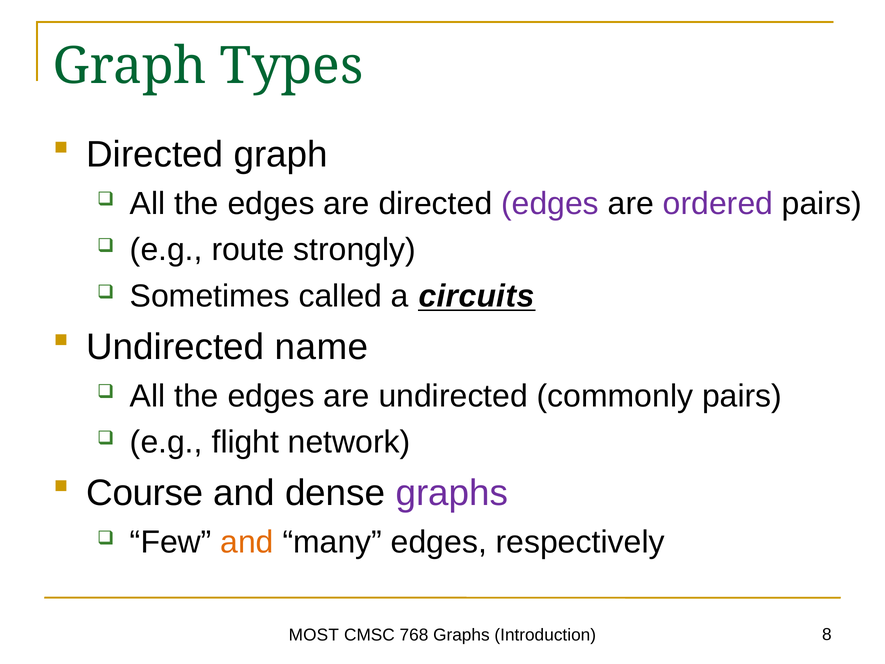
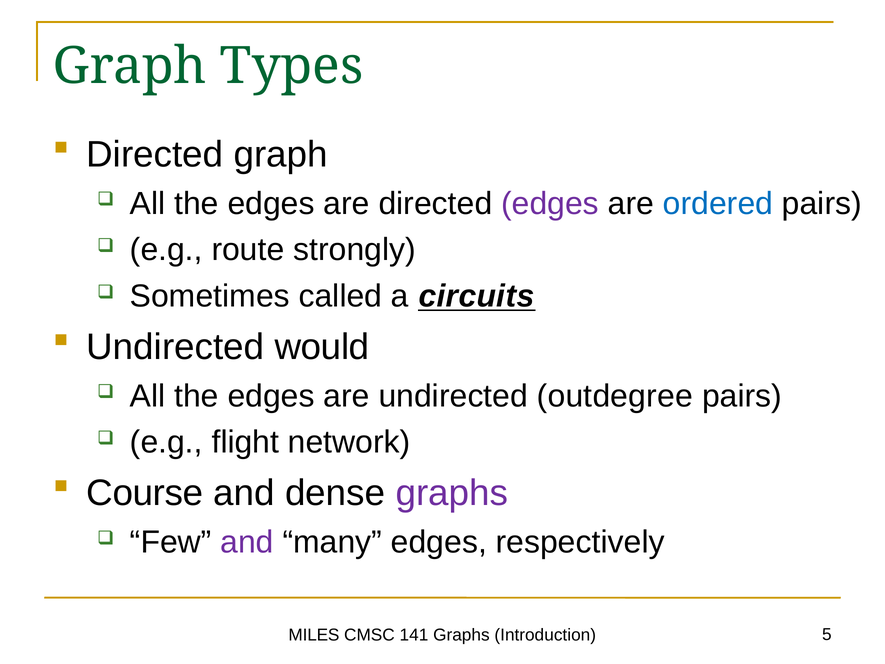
ordered colour: purple -> blue
name: name -> would
commonly: commonly -> outdegree
and at (247, 542) colour: orange -> purple
MOST: MOST -> MILES
768: 768 -> 141
8: 8 -> 5
